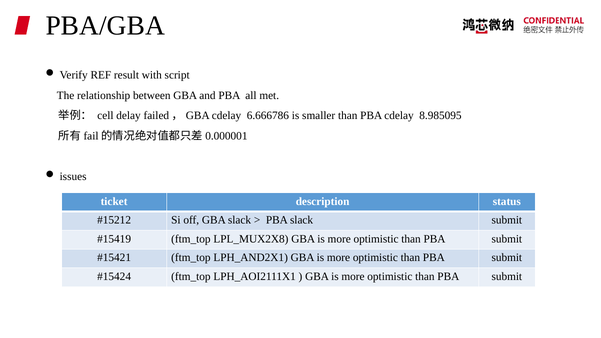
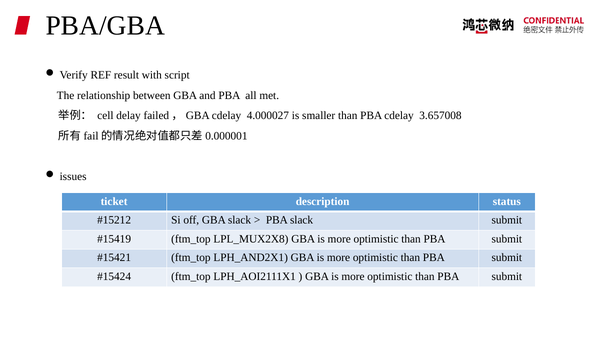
6.666786: 6.666786 -> 4.000027
8.985095: 8.985095 -> 3.657008
